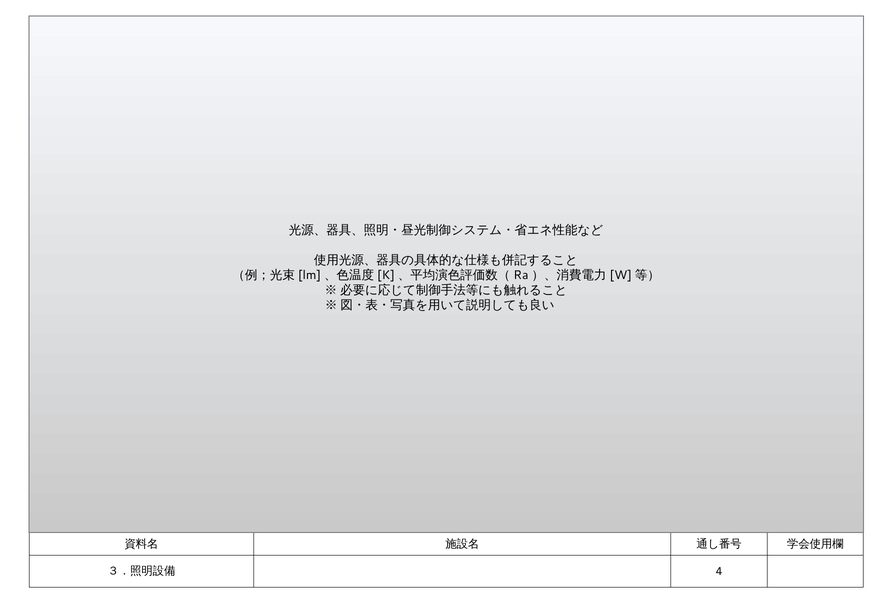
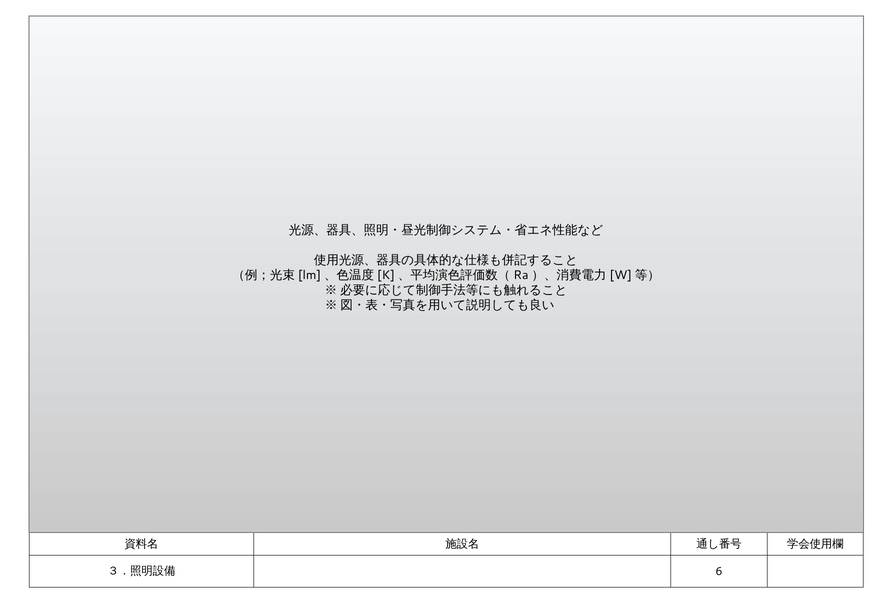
4: 4 -> 6
